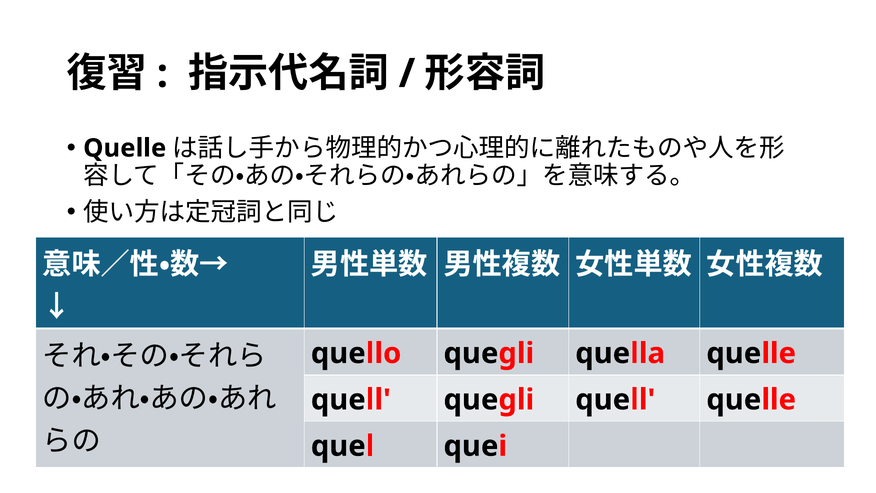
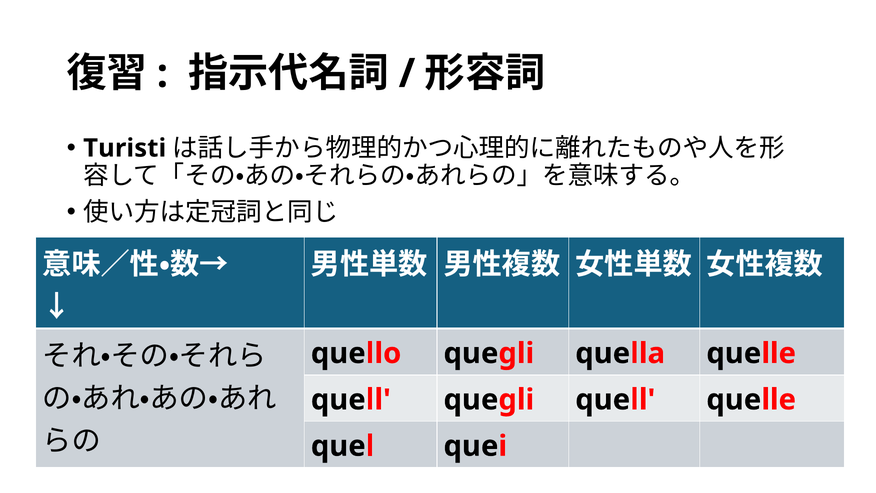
Quelle at (125, 148): Quelle -> Turisti
